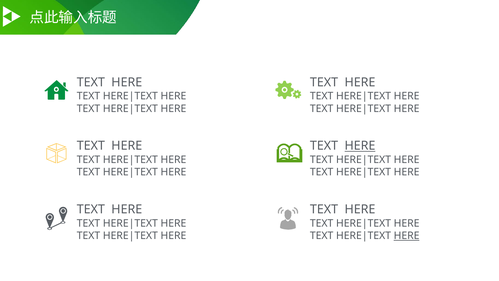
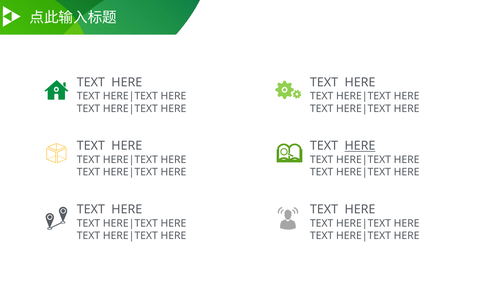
HERE at (407, 236) underline: present -> none
